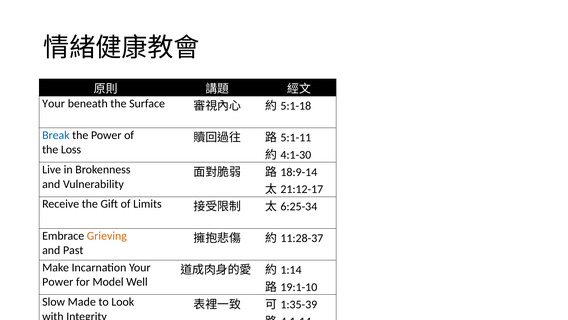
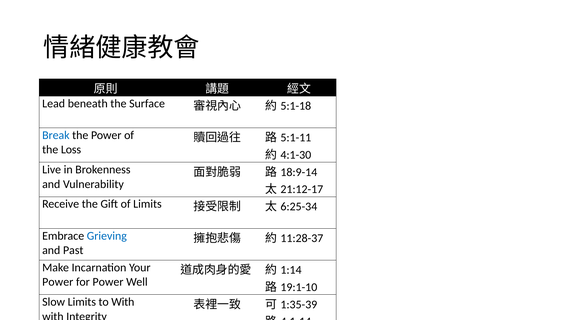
Your at (54, 103): Your -> Lead
Grieving colour: orange -> blue
for Model: Model -> Power
Slow Made: Made -> Limits
to Look: Look -> With
